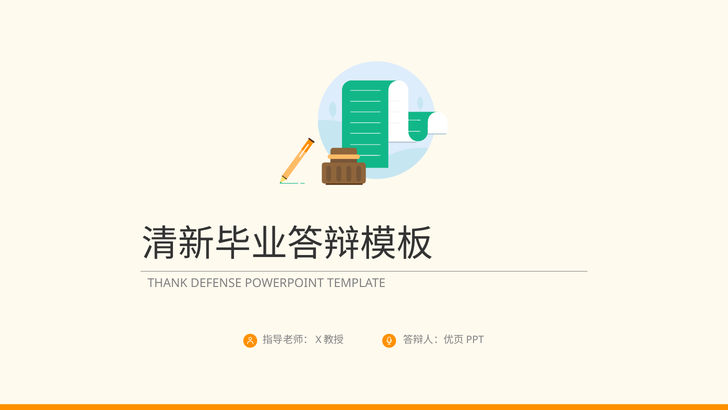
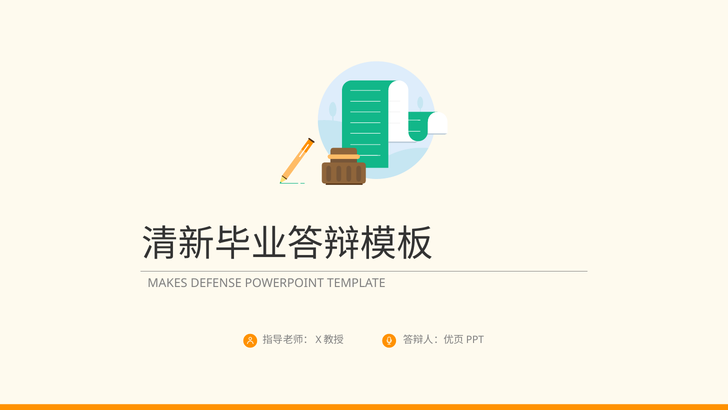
THANK: THANK -> MAKES
